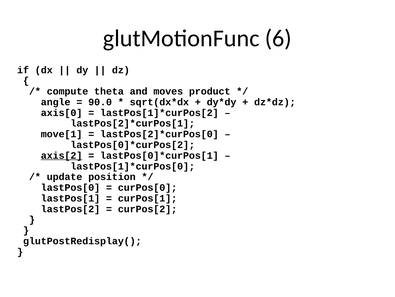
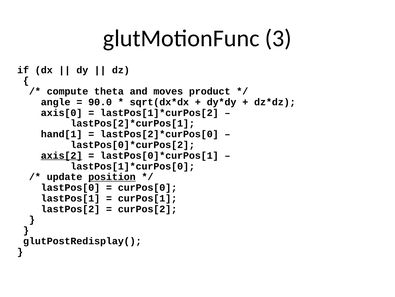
6: 6 -> 3
move[1: move[1 -> hand[1
position underline: none -> present
